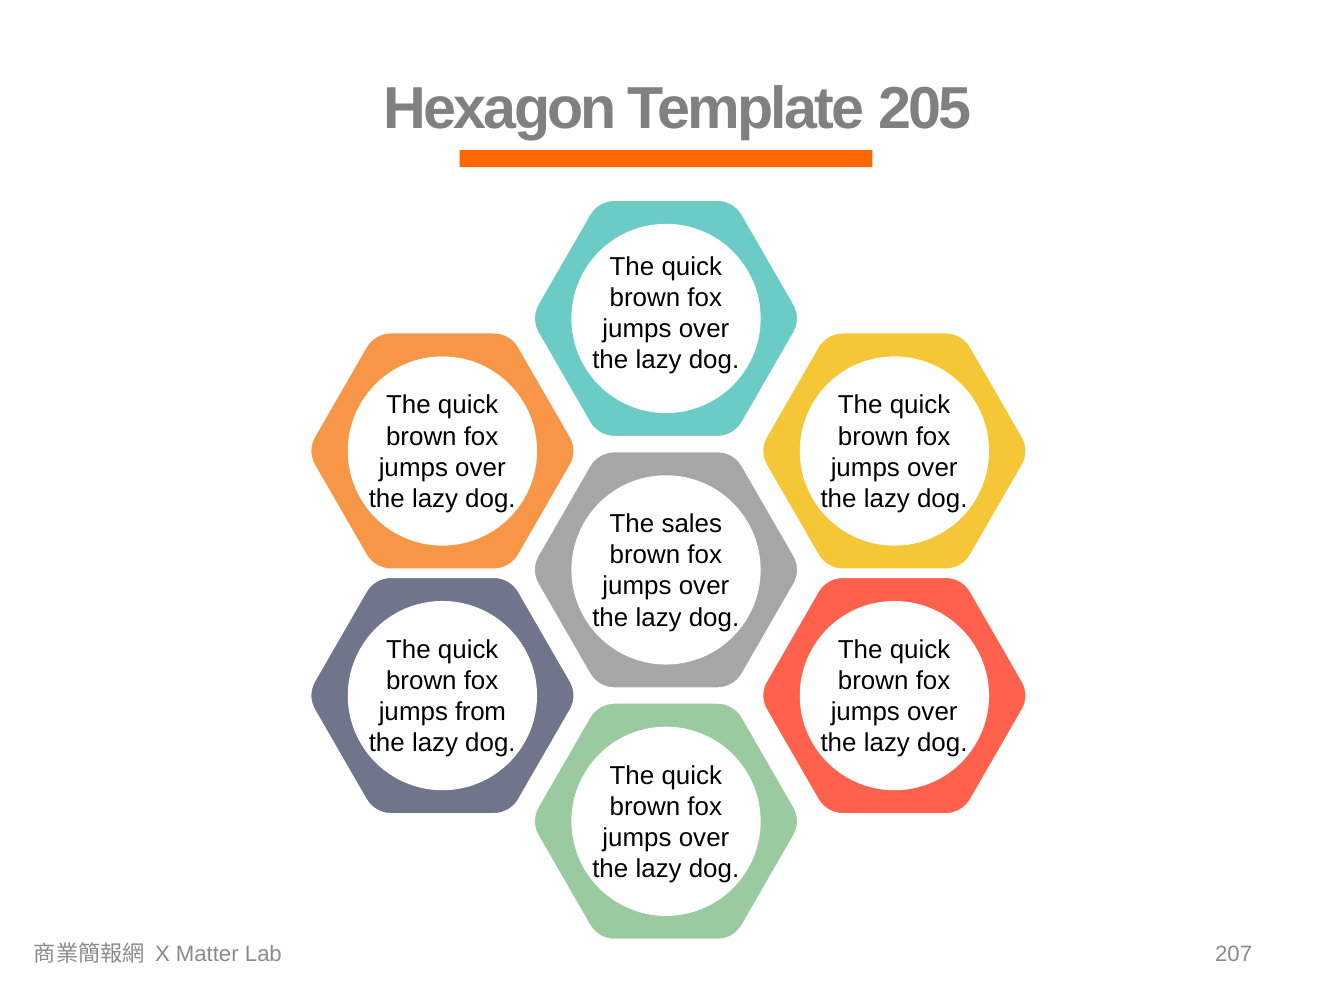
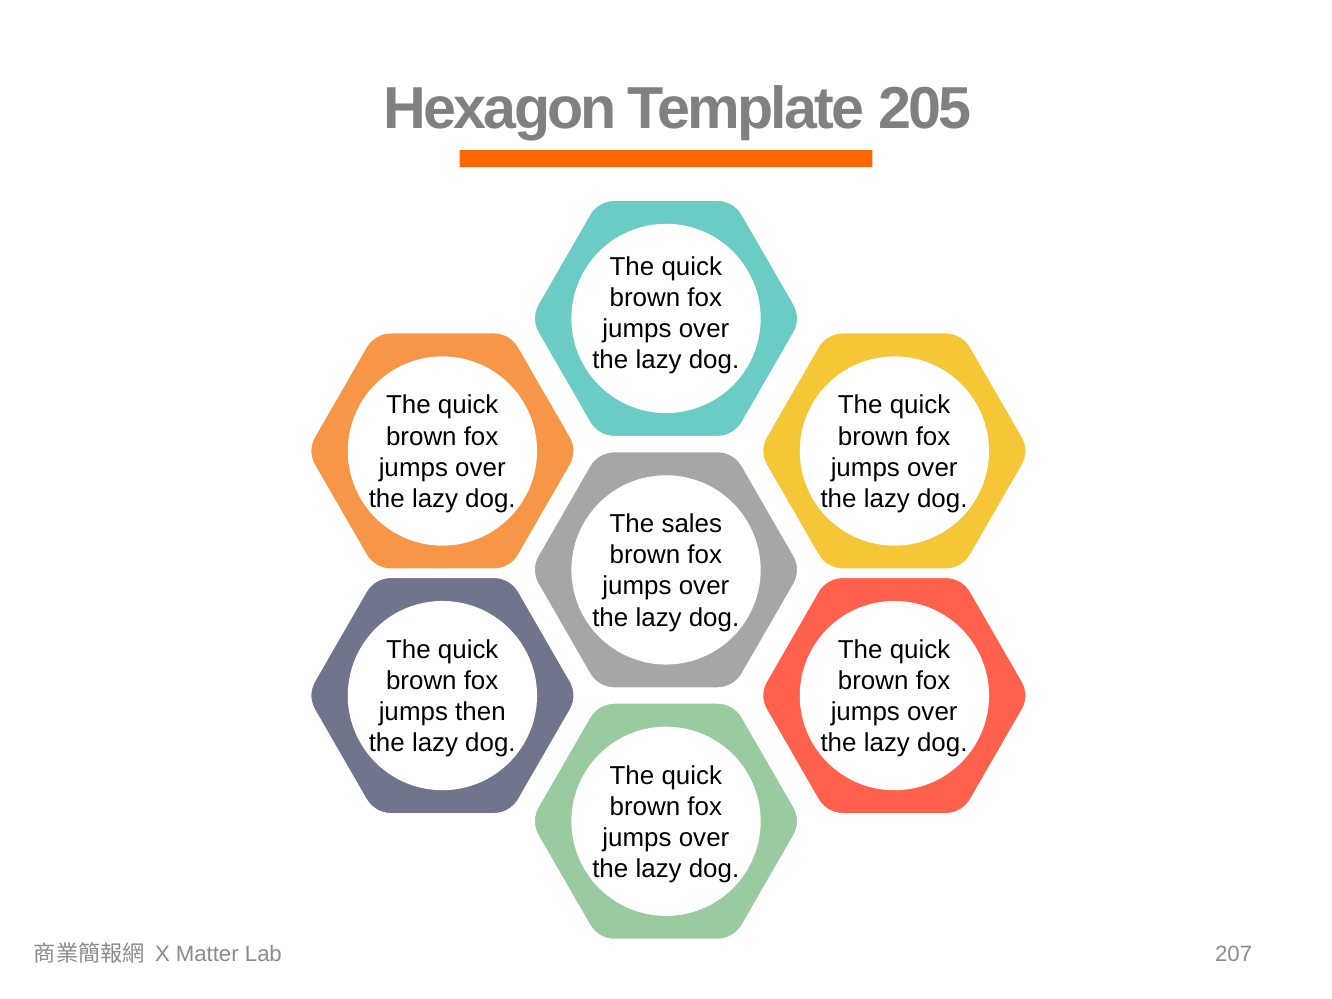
from: from -> then
